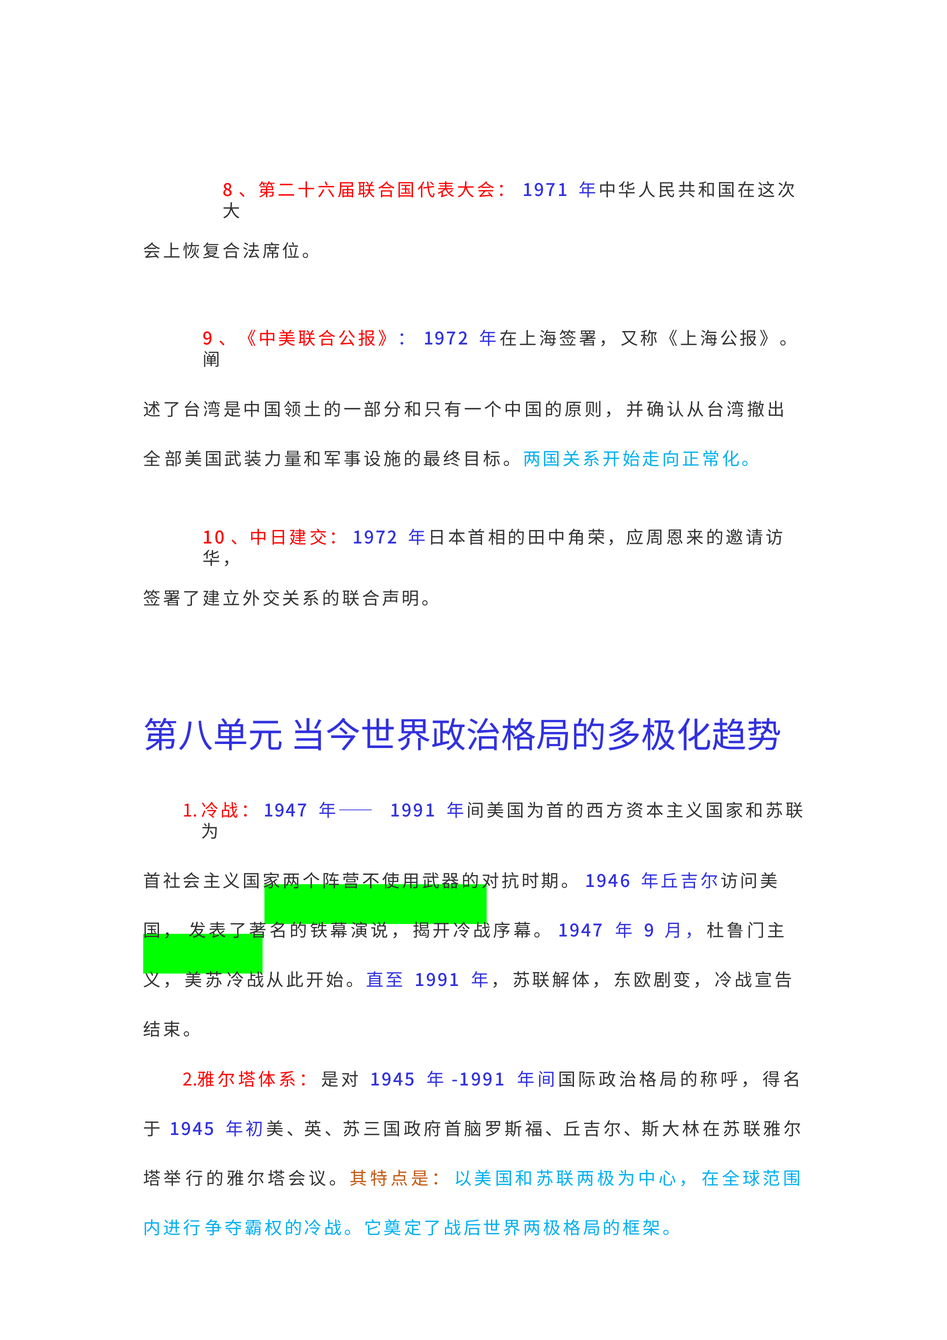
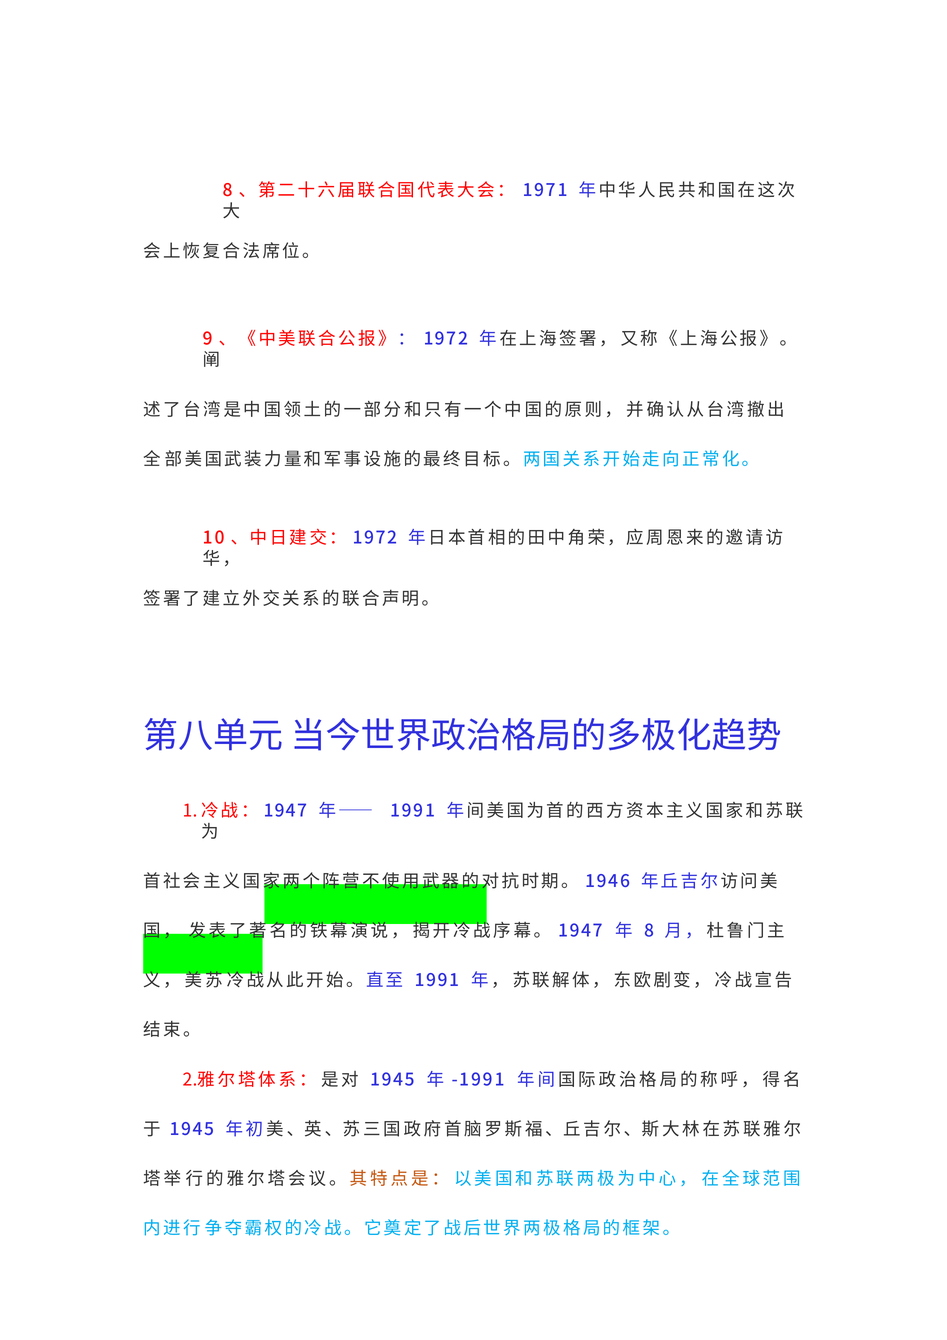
9 at (649, 931): 9 -> 8
